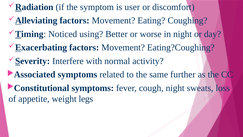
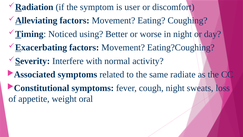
further: further -> radiate
legs: legs -> oral
